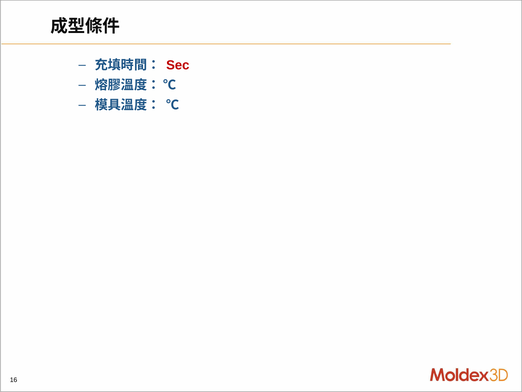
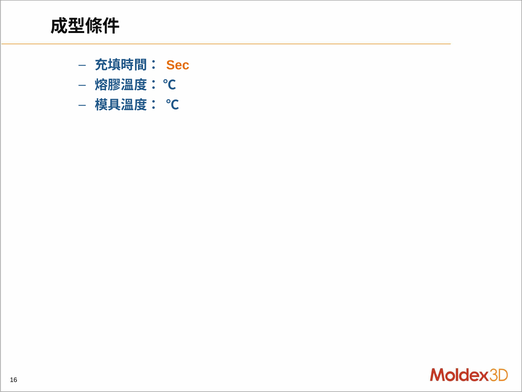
Sec colour: red -> orange
